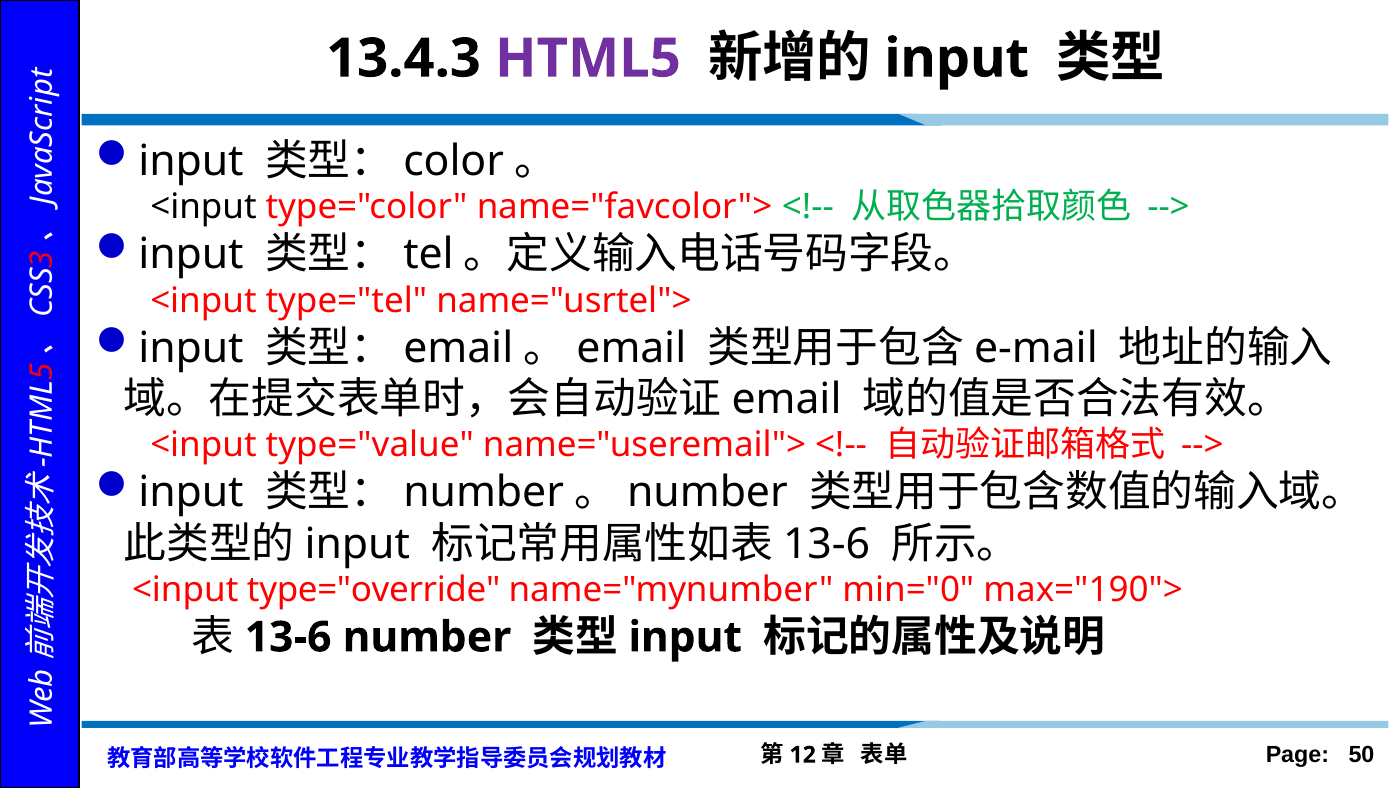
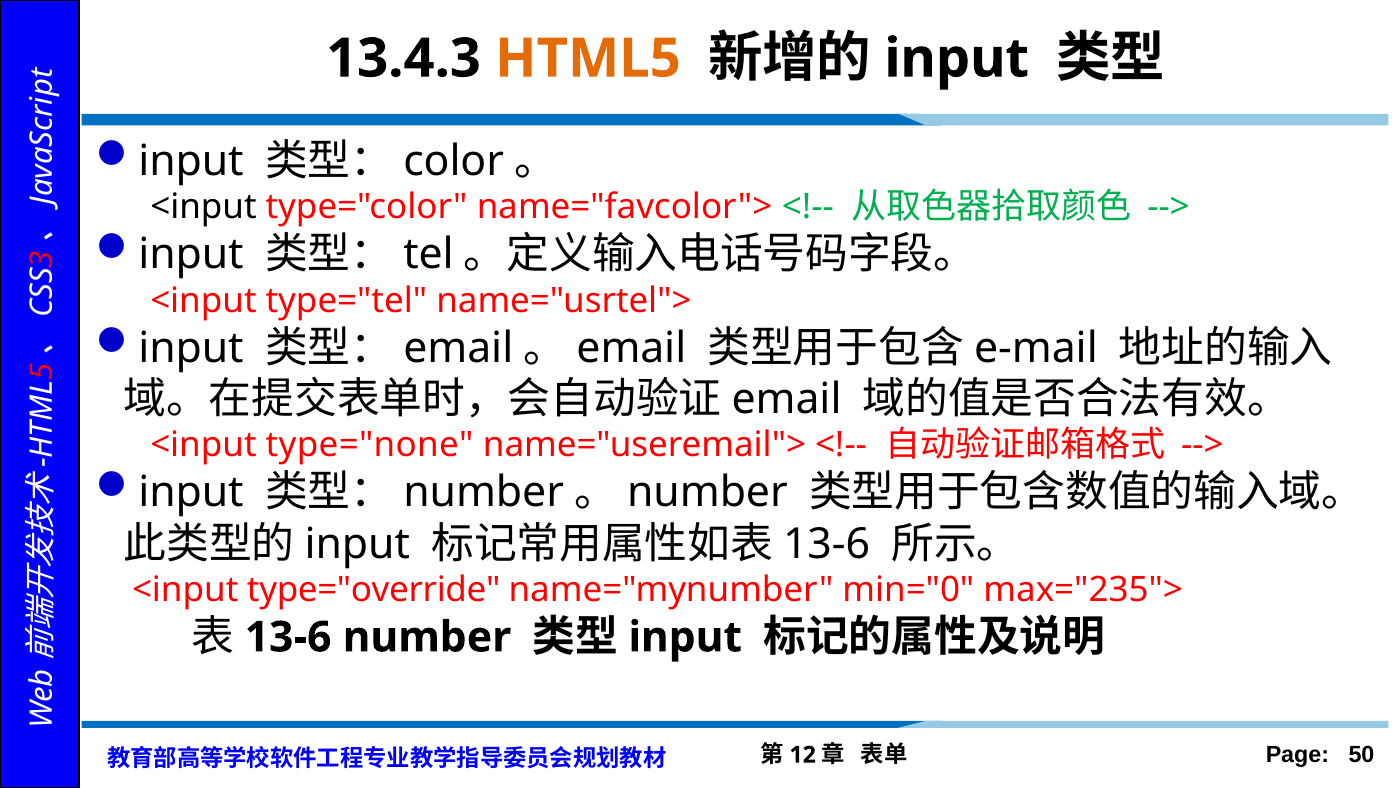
HTML5 colour: purple -> orange
type="value: type="value -> type="none
max="190">: max="190"> -> max="235">
